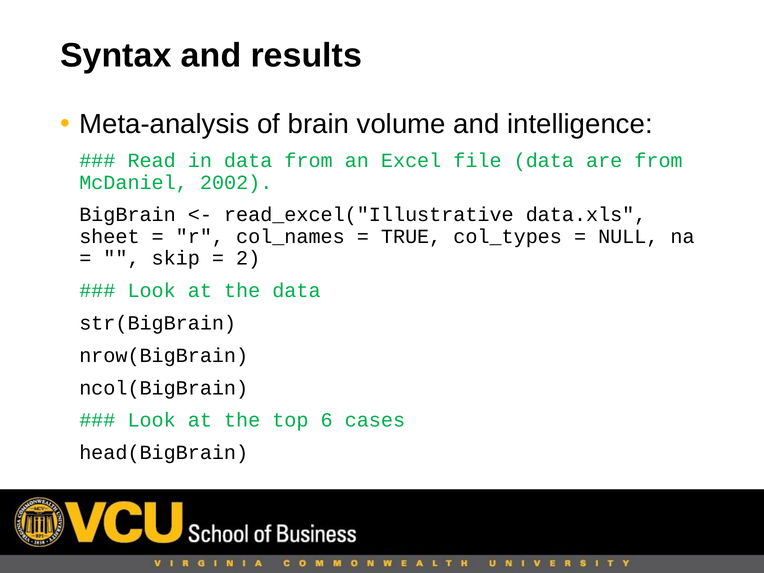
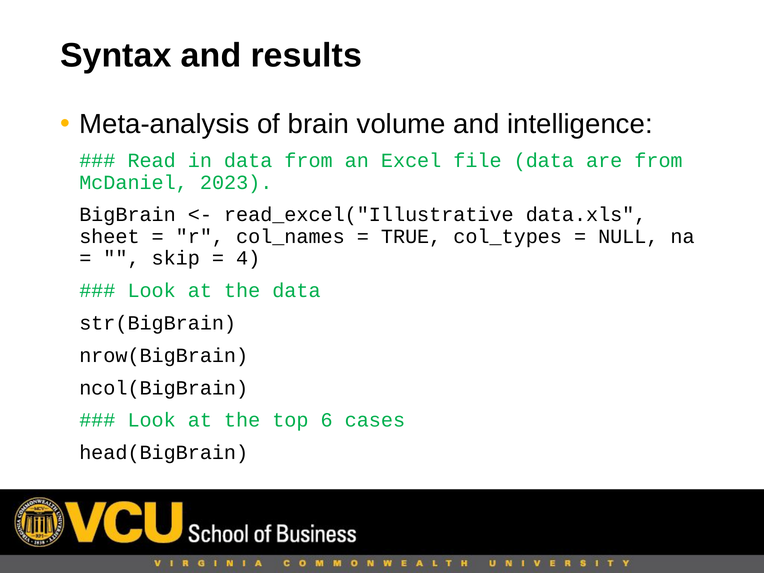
2002: 2002 -> 2023
2: 2 -> 4
